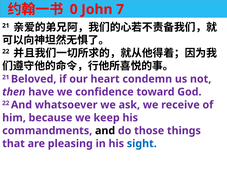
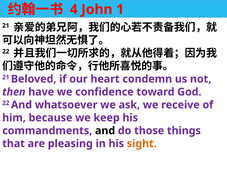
0: 0 -> 4
7: 7 -> 1
sight colour: blue -> orange
